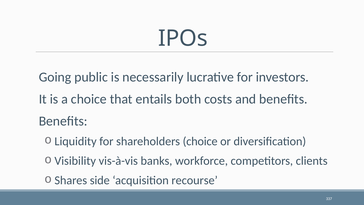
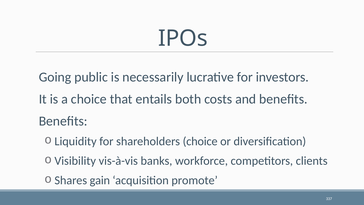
side: side -> gain
recourse: recourse -> promote
